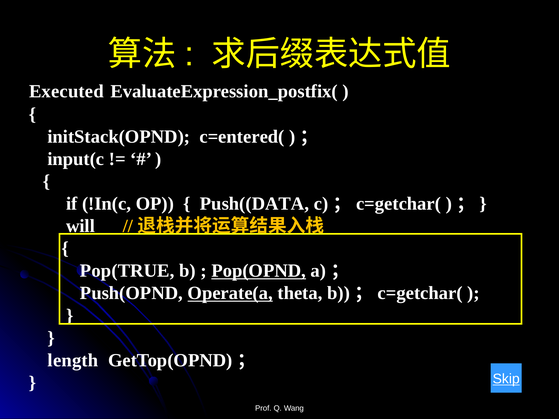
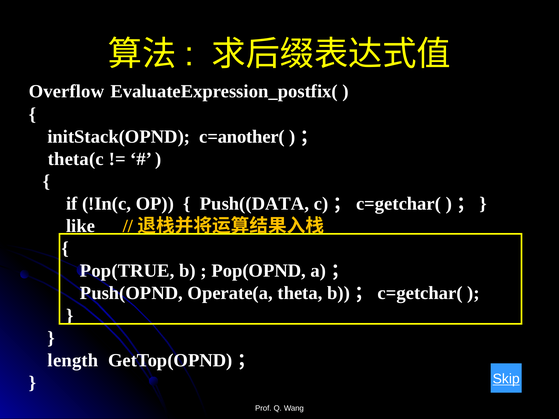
Executed: Executed -> Overflow
c=entered(: c=entered( -> c=another(
input(c: input(c -> theta(c
will: will -> like
Pop(OPND underline: present -> none
Operate(a underline: present -> none
